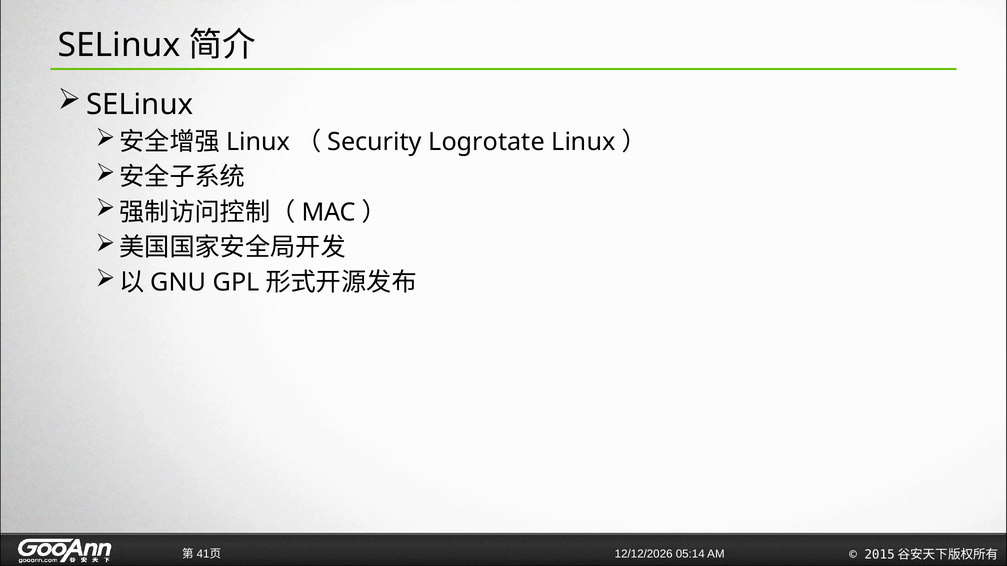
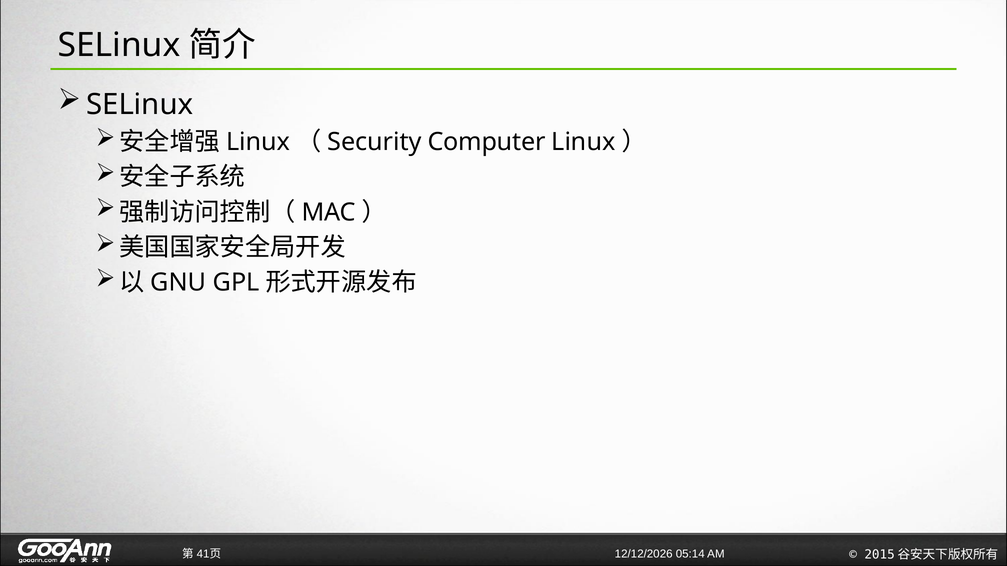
Logrotate: Logrotate -> Computer
